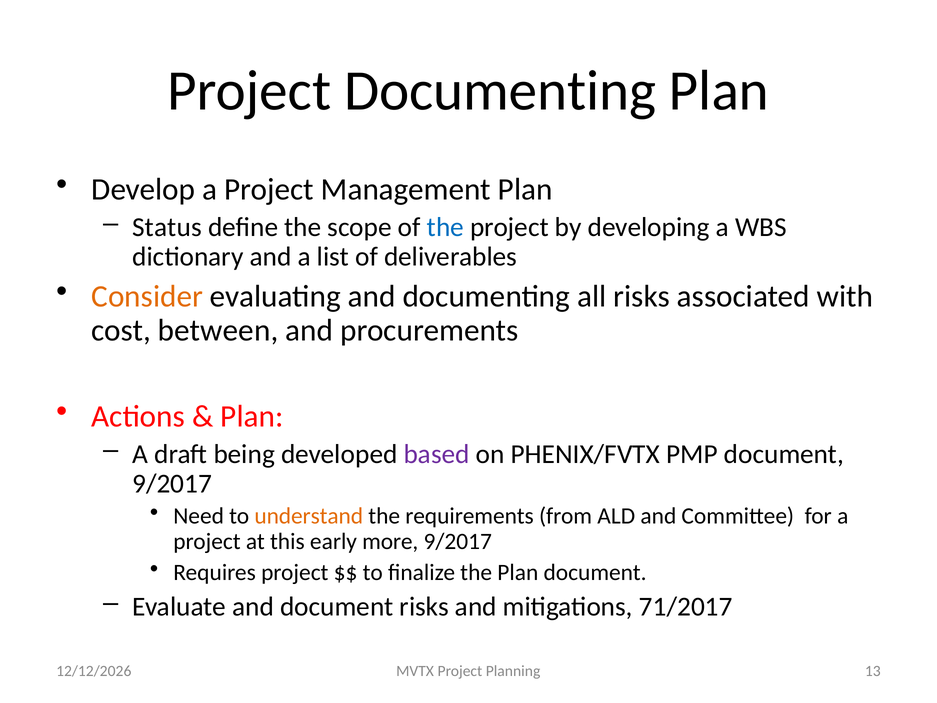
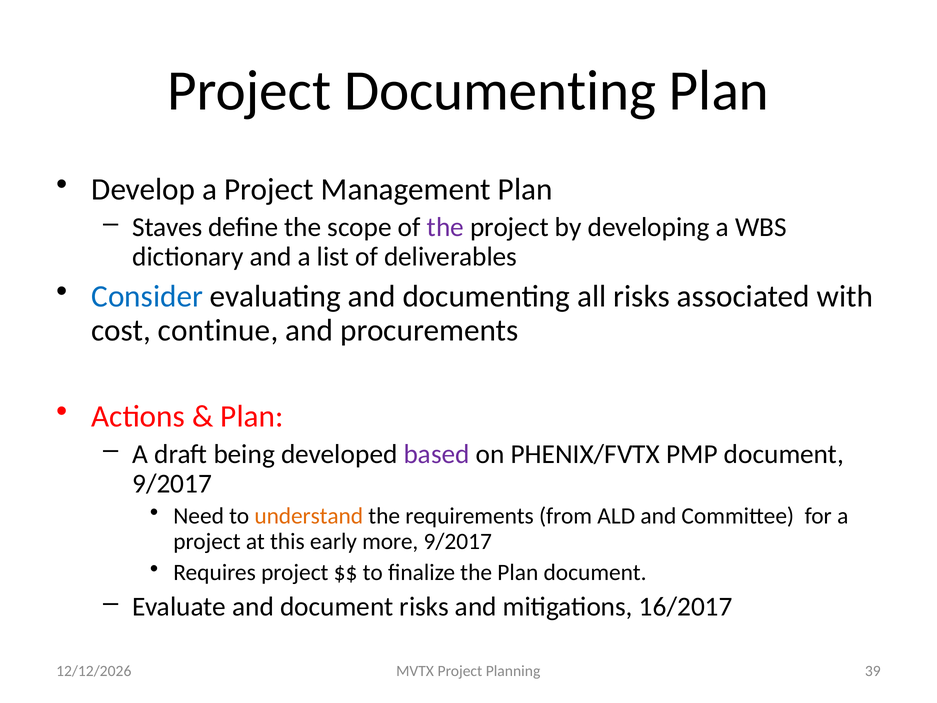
Status: Status -> Staves
the at (445, 227) colour: blue -> purple
Consider colour: orange -> blue
between: between -> continue
71/2017: 71/2017 -> 16/2017
13: 13 -> 39
